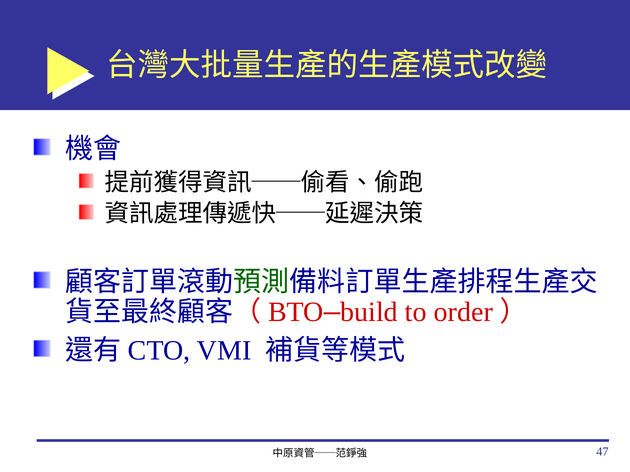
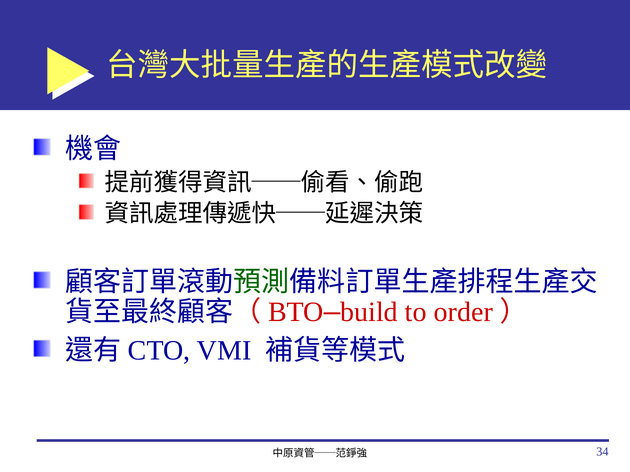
47: 47 -> 34
